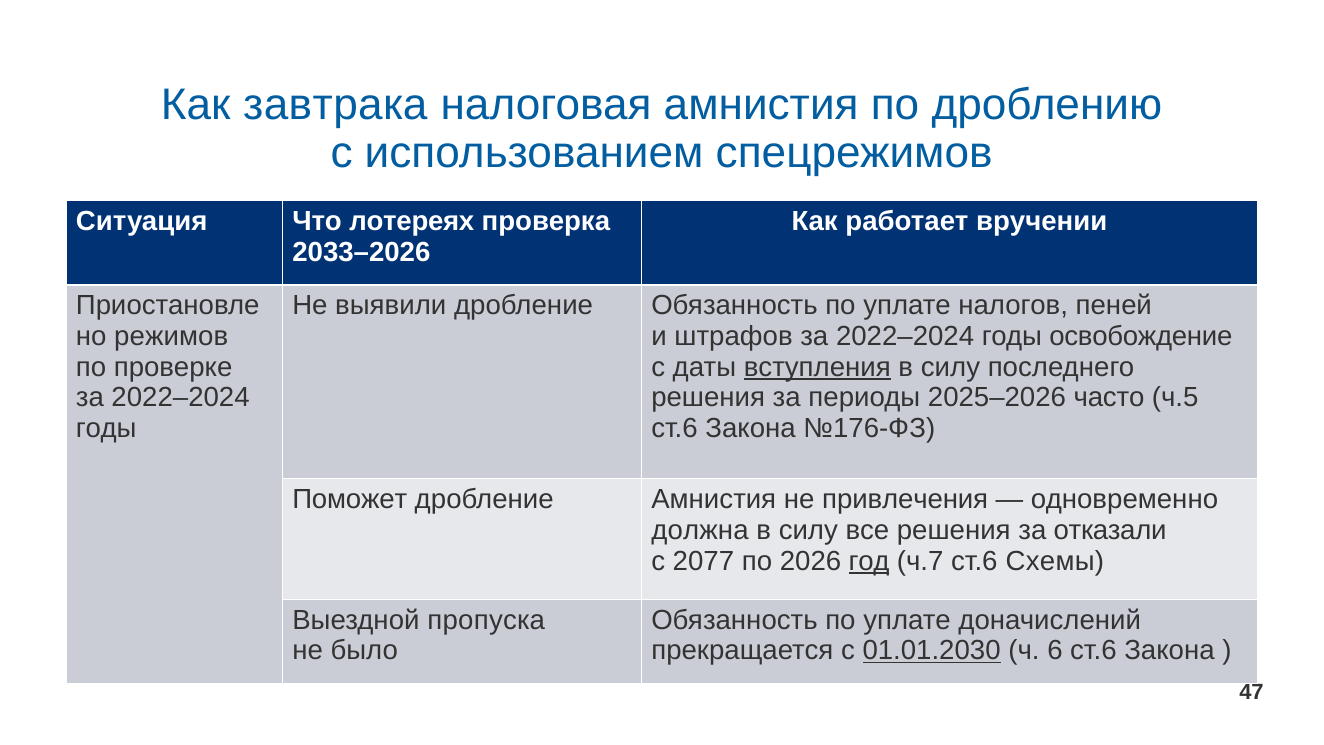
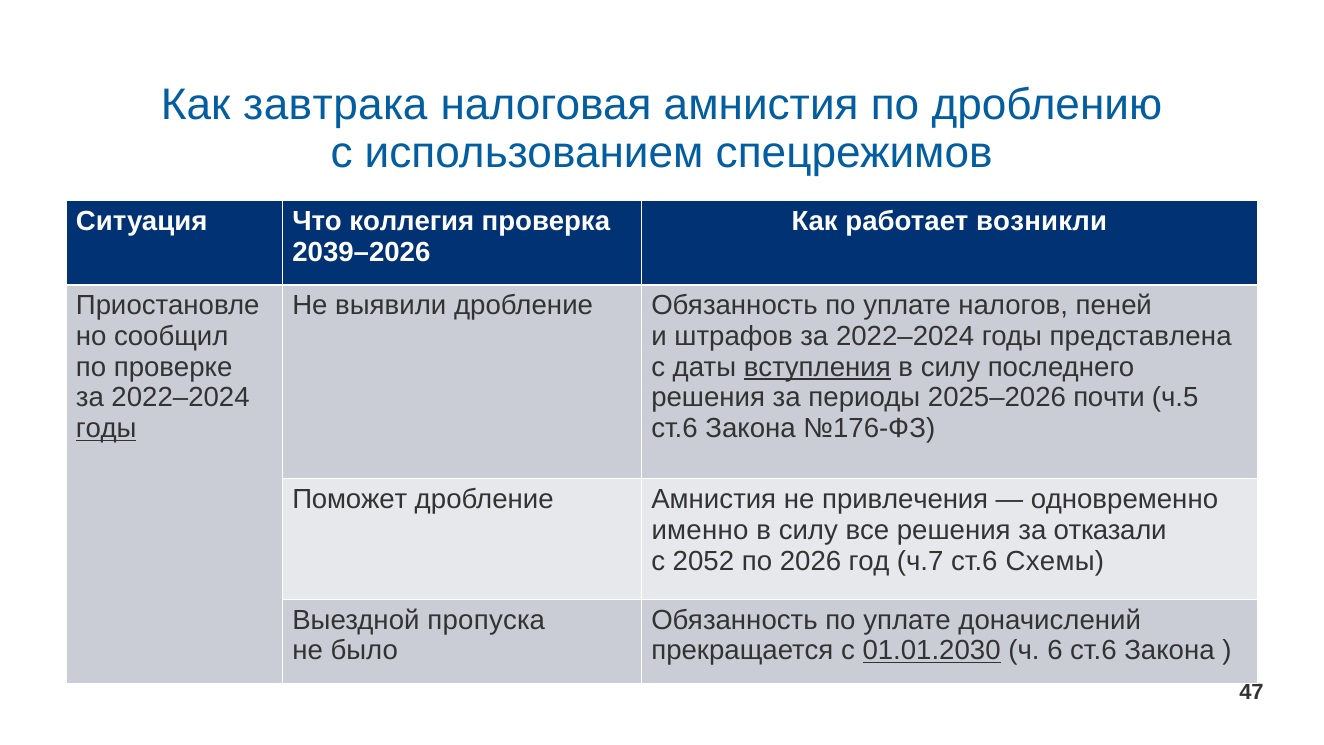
лотереях: лотереях -> коллегия
вручении: вручении -> возникли
2033–2026: 2033–2026 -> 2039–2026
режимов: режимов -> сообщил
освобождение: освобождение -> представлена
часто: часто -> почти
годы at (106, 428) underline: none -> present
должна: должна -> именно
2077: 2077 -> 2052
год underline: present -> none
